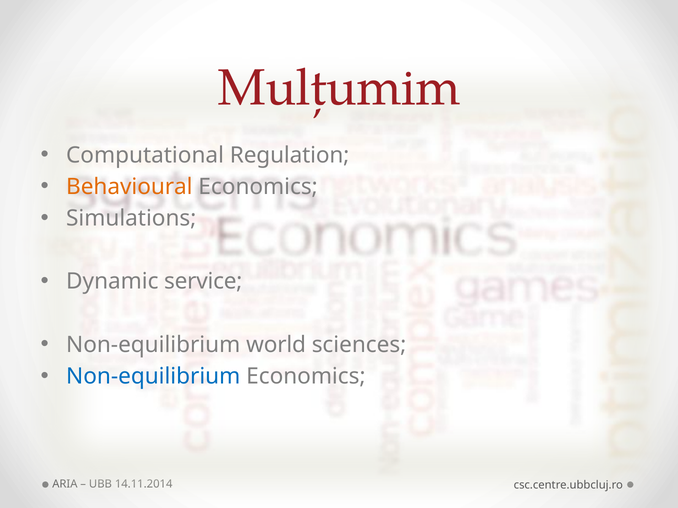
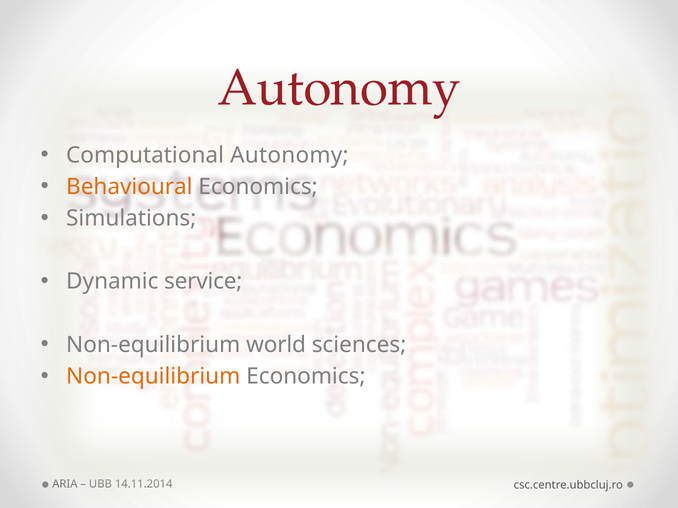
Mulţumim at (339, 88): Mulţumim -> Autonomy
Computational Regulation: Regulation -> Autonomy
Non-equilibrium at (153, 377) colour: blue -> orange
